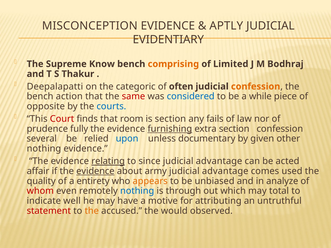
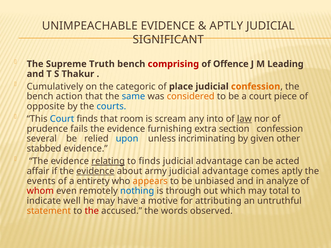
MISCONCEPTION: MISCONCEPTION -> UNIMPEACHABLE
EVIDENTIARY: EVIDENTIARY -> SIGNIFICANT
Know: Know -> Truth
comprising colour: orange -> red
Limited: Limited -> Offence
Bodhraj: Bodhraj -> Leading
Deepalapatti: Deepalapatti -> Cumulatively
often: often -> place
same colour: red -> blue
considered colour: blue -> orange
a while: while -> court
Court at (62, 119) colour: red -> blue
is section: section -> scream
fails: fails -> into
law underline: none -> present
fully: fully -> fails
furnishing underline: present -> none
documentary: documentary -> incriminating
nothing at (44, 149): nothing -> stabbed
to since: since -> finds
comes used: used -> aptly
quality: quality -> events
statement colour: red -> orange
the at (92, 211) colour: orange -> red
would: would -> words
